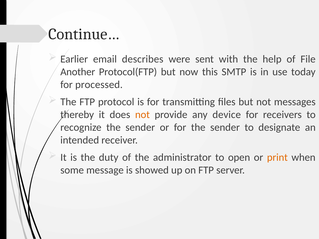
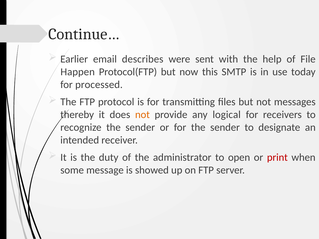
Another: Another -> Happen
device: device -> logical
print colour: orange -> red
